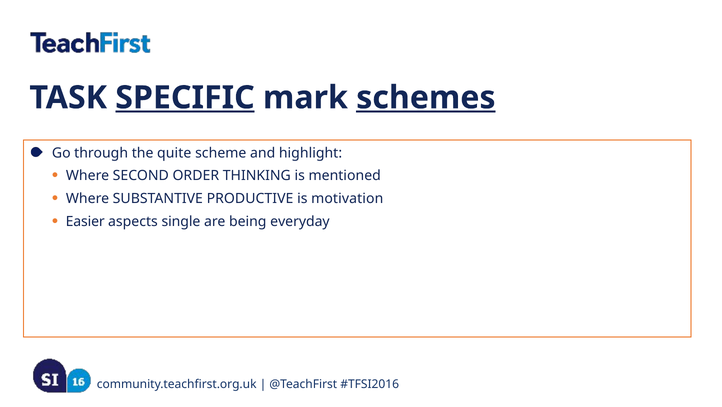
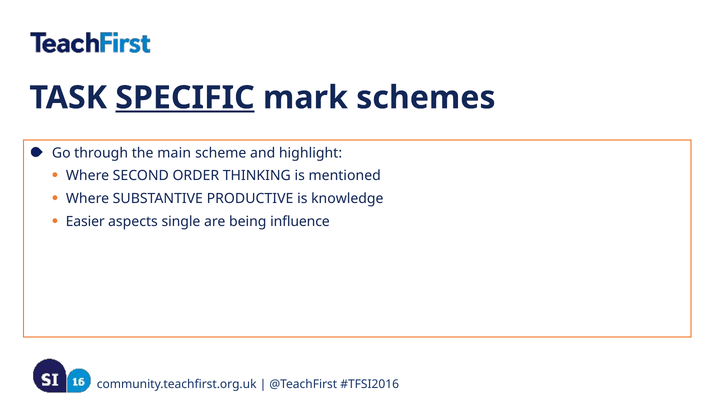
schemes underline: present -> none
quite: quite -> main
motivation: motivation -> knowledge
everyday: everyday -> influence
